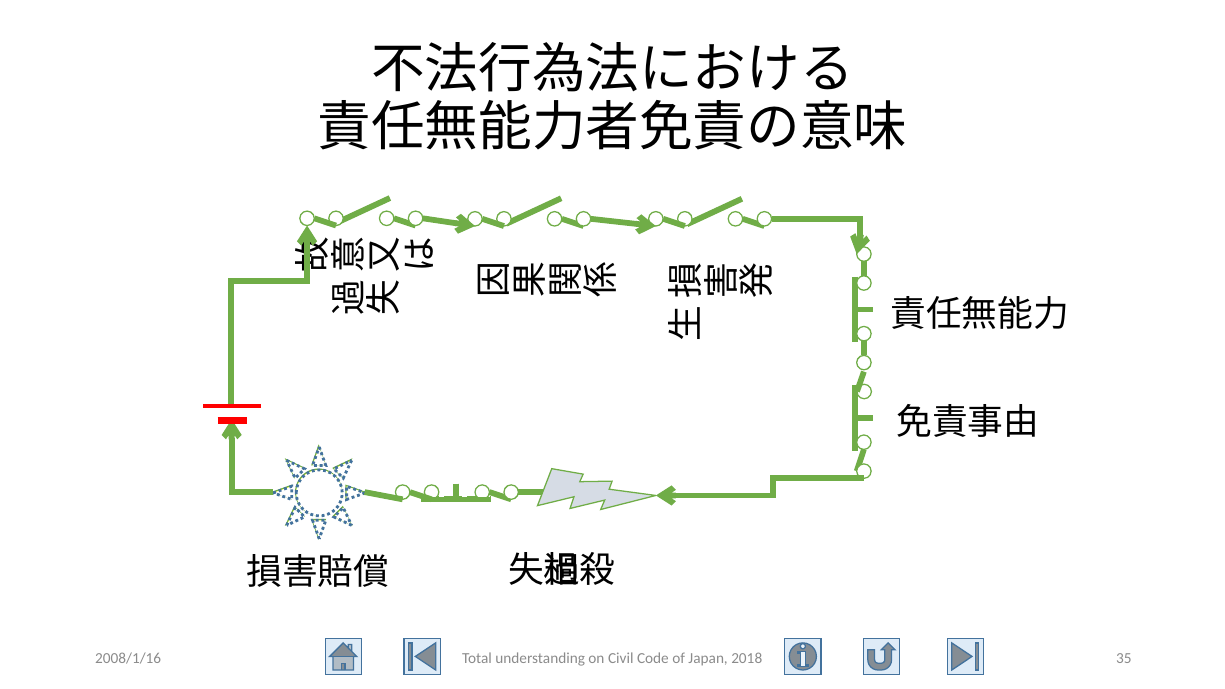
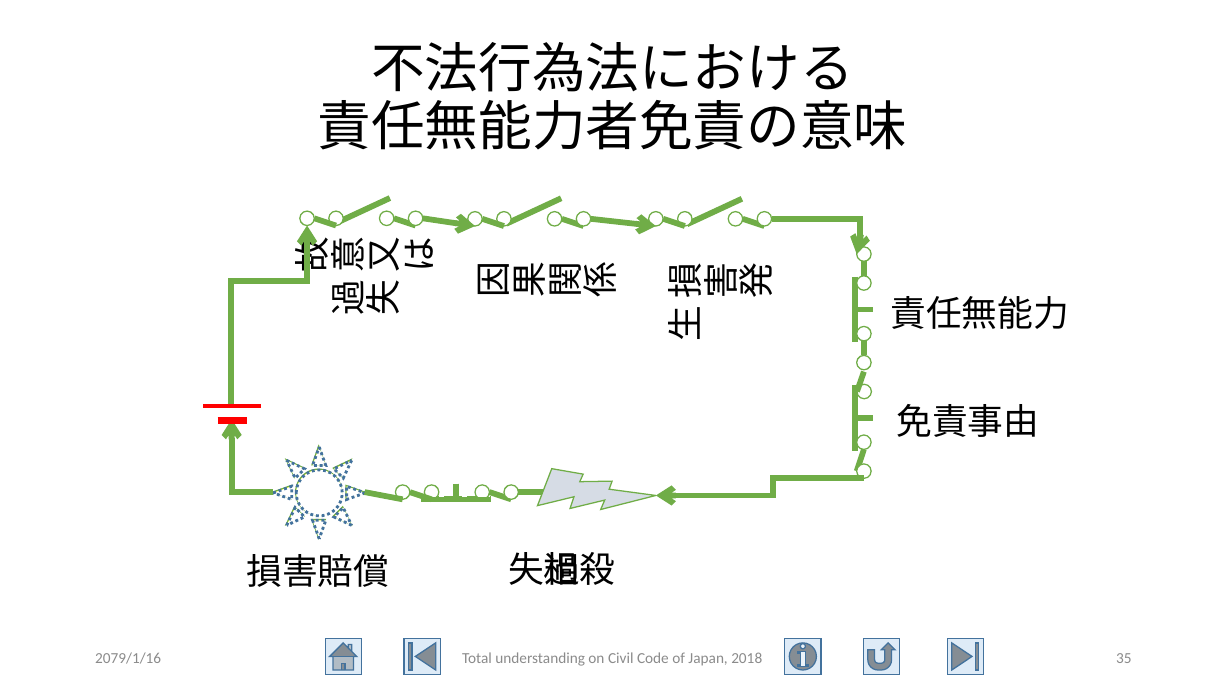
2008/1/16: 2008/1/16 -> 2079/1/16
